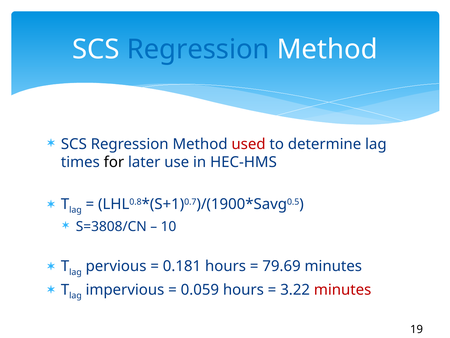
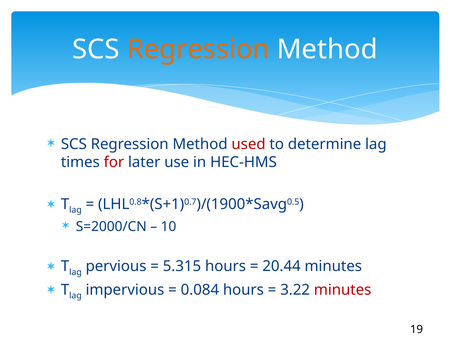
Regression at (198, 49) colour: blue -> orange
for colour: black -> red
S=3808/CN: S=3808/CN -> S=2000/CN
0.181: 0.181 -> 5.315
79.69: 79.69 -> 20.44
0.059: 0.059 -> 0.084
